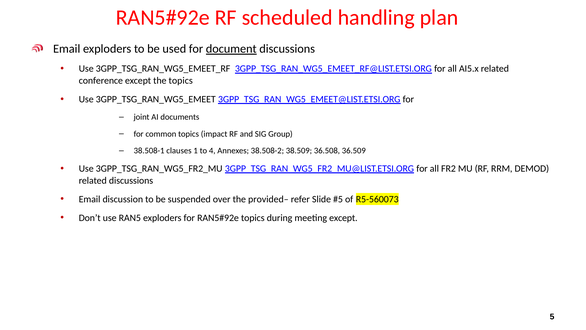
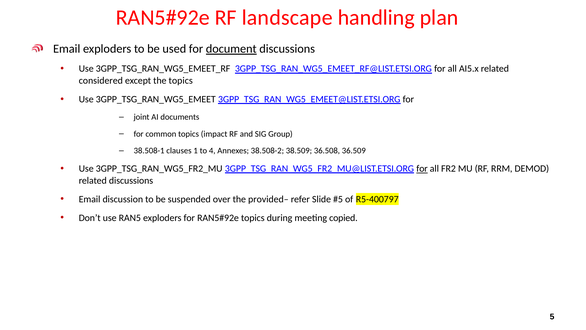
scheduled: scheduled -> landscape
conference: conference -> considered
for at (422, 168) underline: none -> present
R5-560073: R5-560073 -> R5-400797
meeting except: except -> copied
